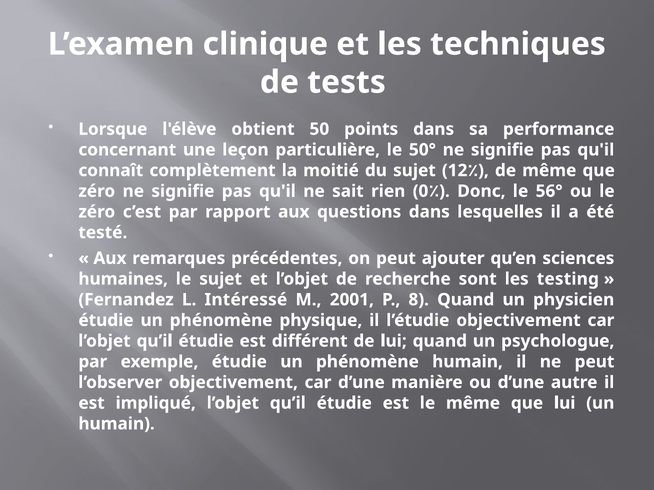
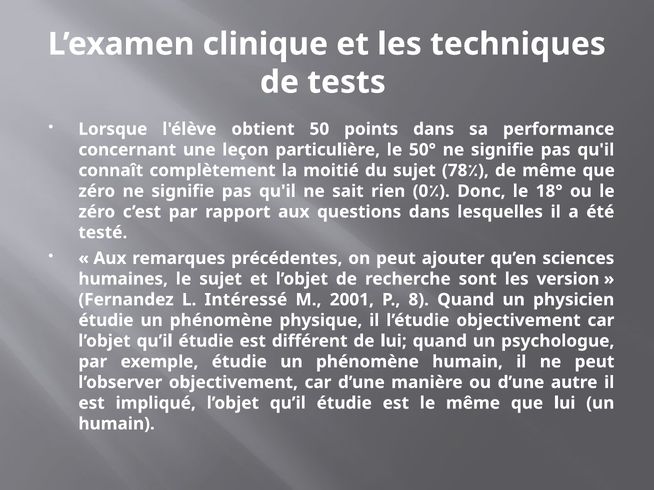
12: 12 -> 78
56°: 56° -> 18°
testing: testing -> version
